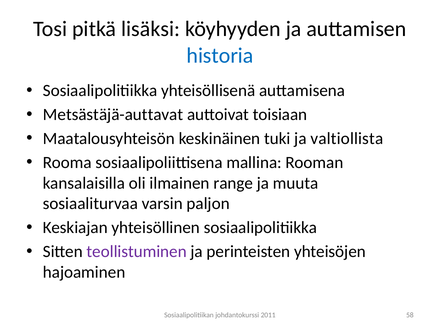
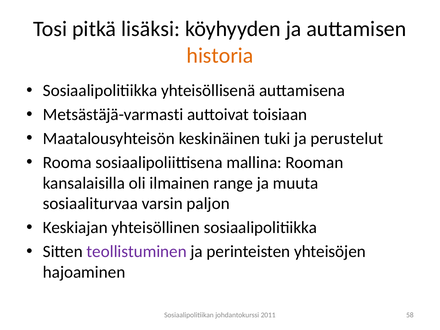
historia colour: blue -> orange
Metsästäjä-auttavat: Metsästäjä-auttavat -> Metsästäjä-varmasti
valtiollista: valtiollista -> perustelut
